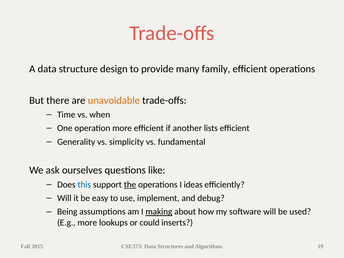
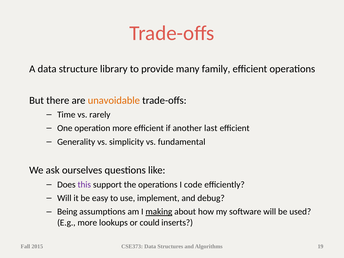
design: design -> library
when: when -> rarely
lists: lists -> last
this colour: blue -> purple
the underline: present -> none
ideas: ideas -> code
